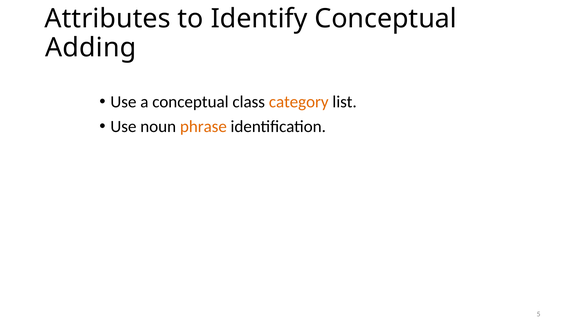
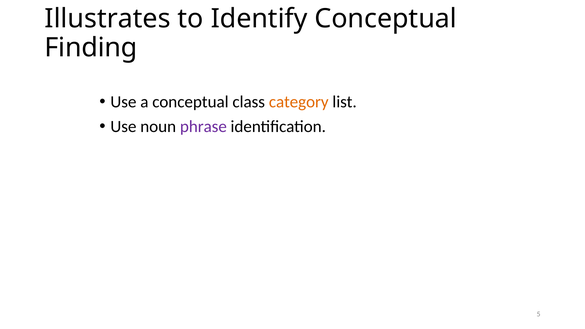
Attributes: Attributes -> Illustrates
Adding: Adding -> Finding
phrase colour: orange -> purple
